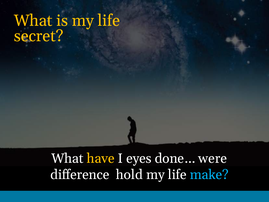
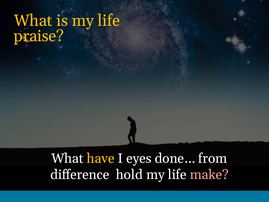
secret: secret -> praise
were: were -> from
make colour: light blue -> pink
